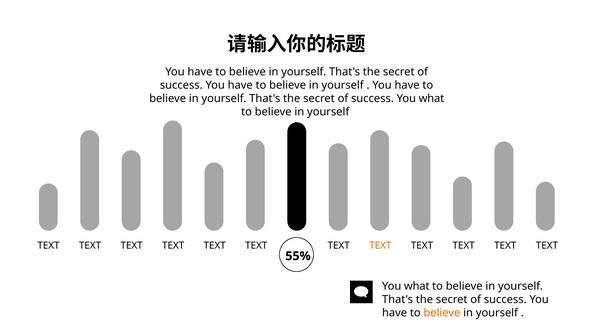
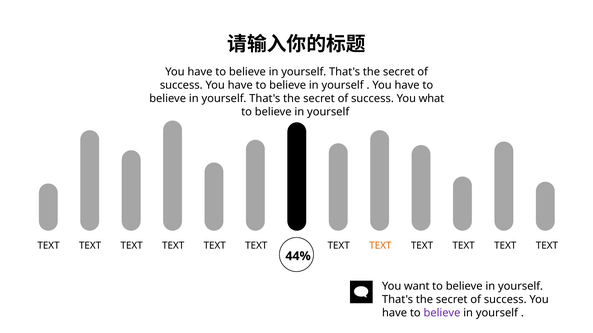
55%: 55% -> 44%
what at (417, 287): what -> want
believe at (442, 313) colour: orange -> purple
